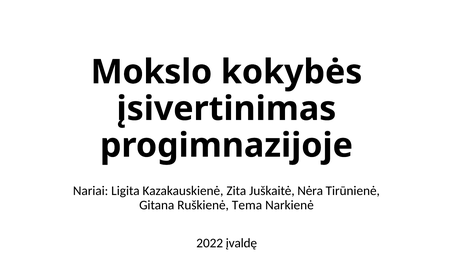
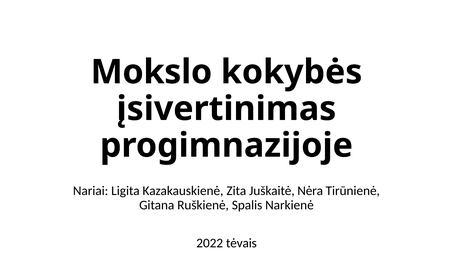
Tema: Tema -> Spalis
įvaldę: įvaldę -> tėvais
